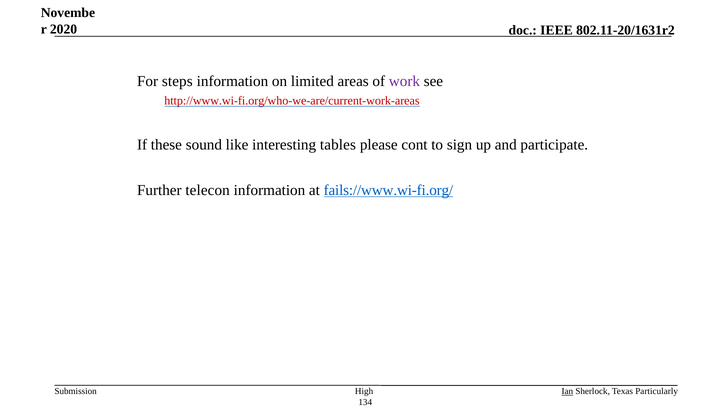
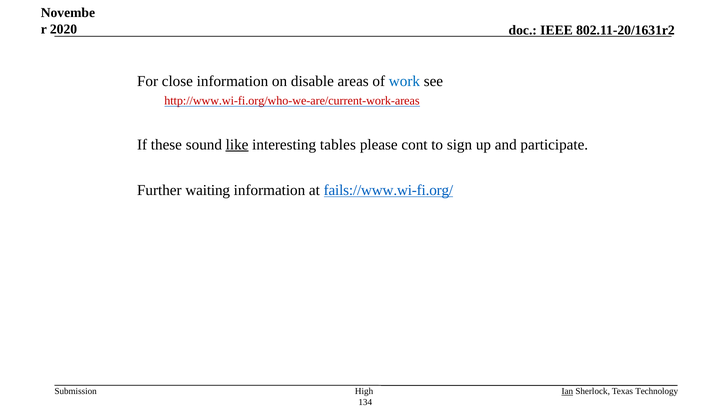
steps: steps -> close
limited: limited -> disable
work colour: purple -> blue
like underline: none -> present
telecon: telecon -> waiting
Particularly: Particularly -> Technology
